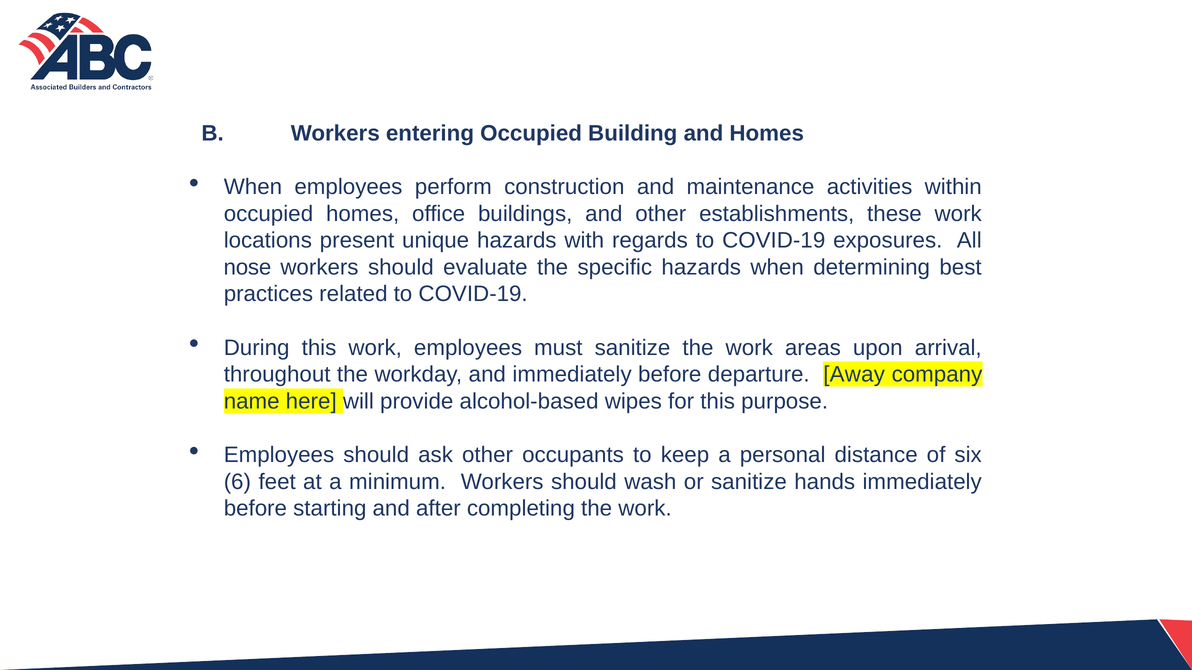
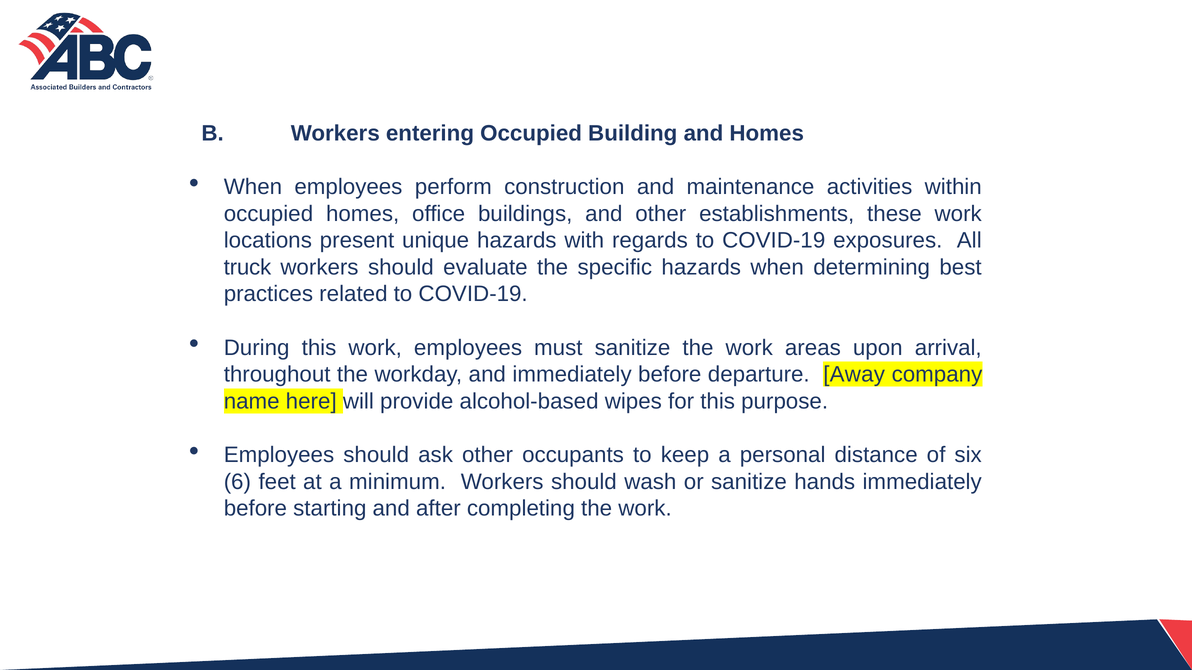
nose: nose -> truck
